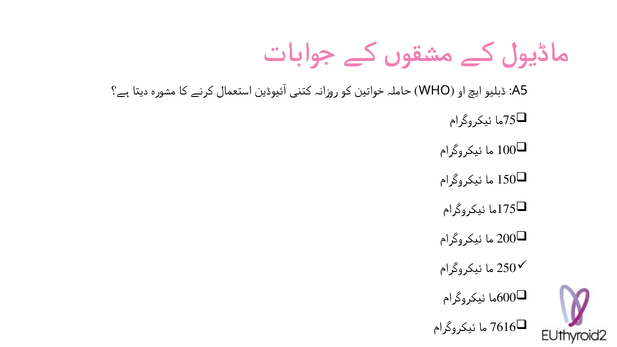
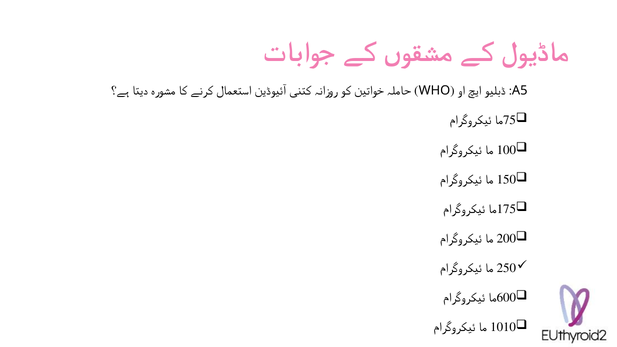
7616: 7616 -> 1010
